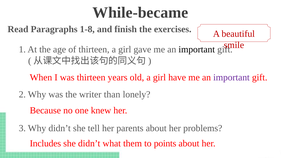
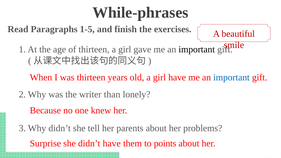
While-became: While-became -> While-phrases
1-8: 1-8 -> 1-5
important at (231, 78) colour: purple -> blue
Includes: Includes -> Surprise
didn’t what: what -> have
